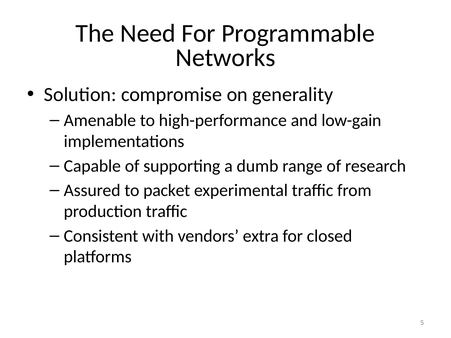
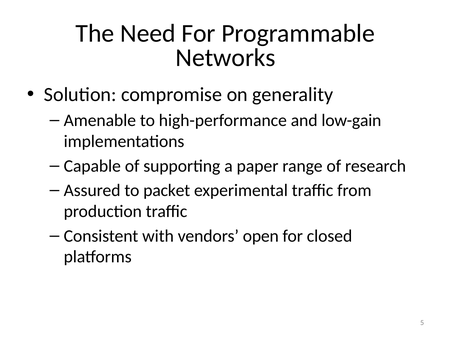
dumb: dumb -> paper
extra: extra -> open
